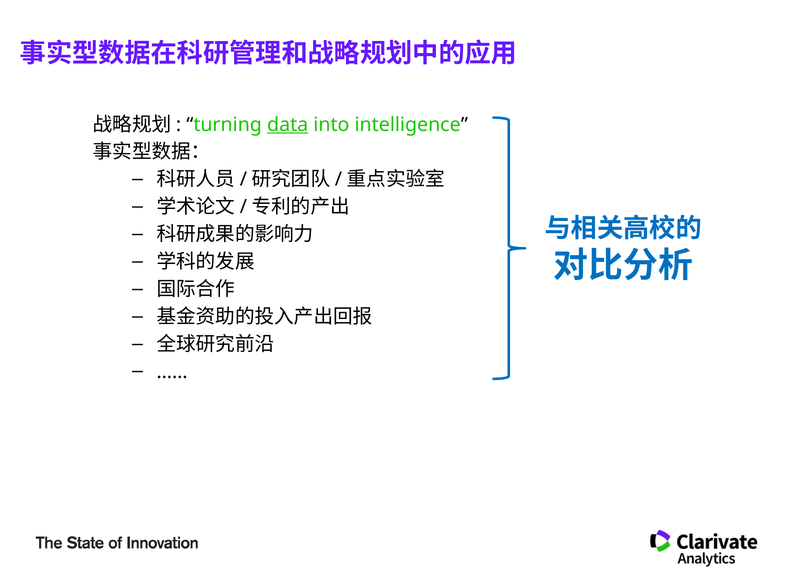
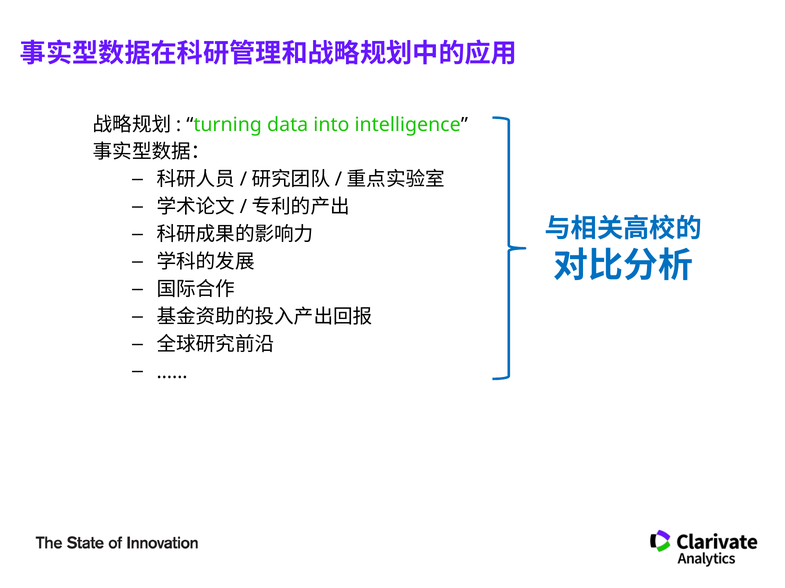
data underline: present -> none
